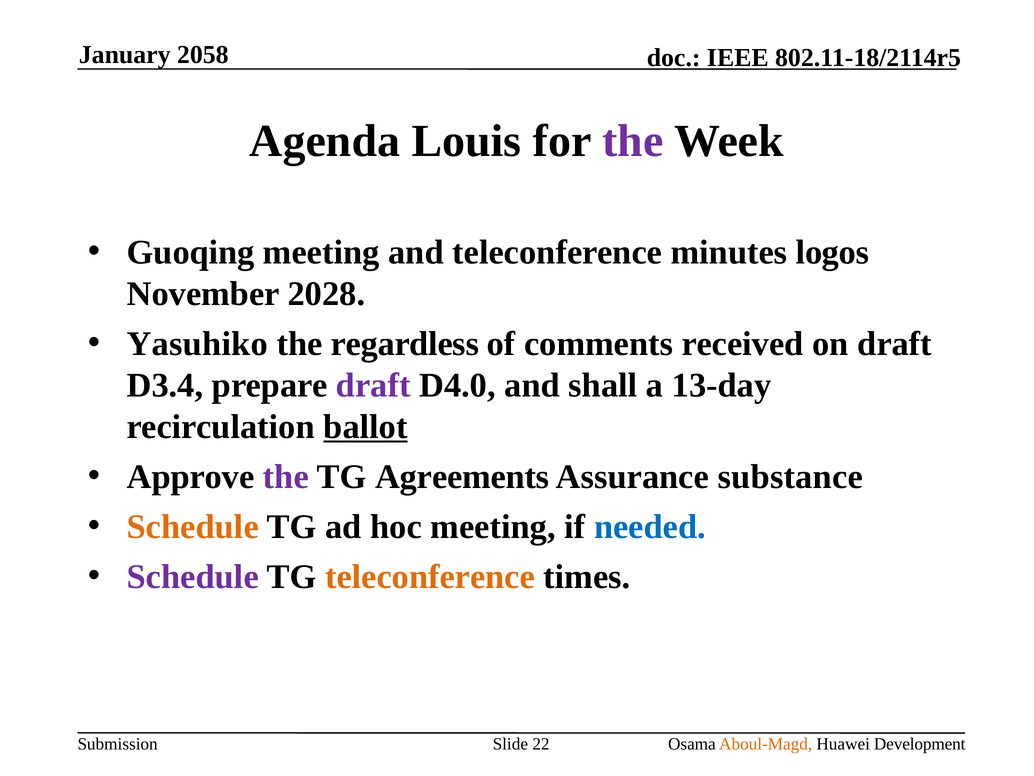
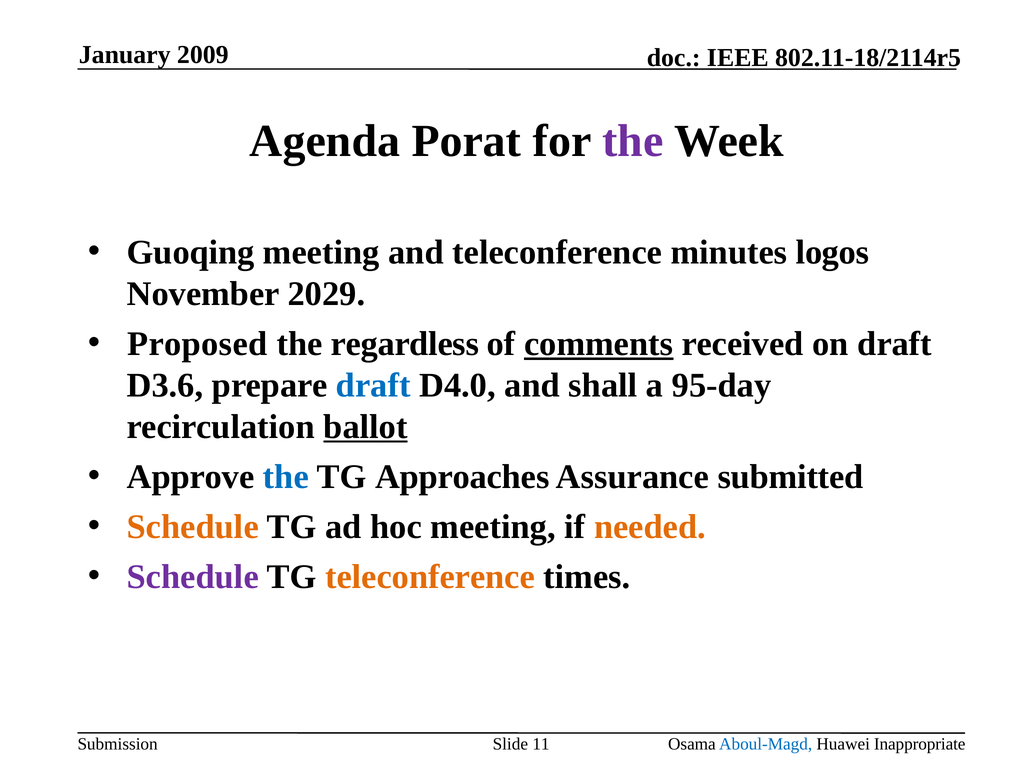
2058: 2058 -> 2009
Louis: Louis -> Porat
2028: 2028 -> 2029
Yasuhiko: Yasuhiko -> Proposed
comments underline: none -> present
D3.4: D3.4 -> D3.6
draft at (373, 385) colour: purple -> blue
13-day: 13-day -> 95-day
the at (286, 476) colour: purple -> blue
Agreements: Agreements -> Approaches
substance: substance -> submitted
needed colour: blue -> orange
22: 22 -> 11
Aboul-Magd colour: orange -> blue
Development: Development -> Inappropriate
